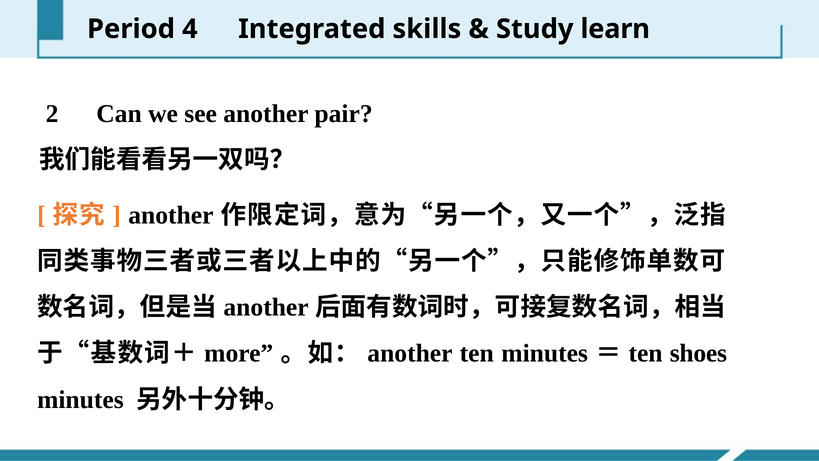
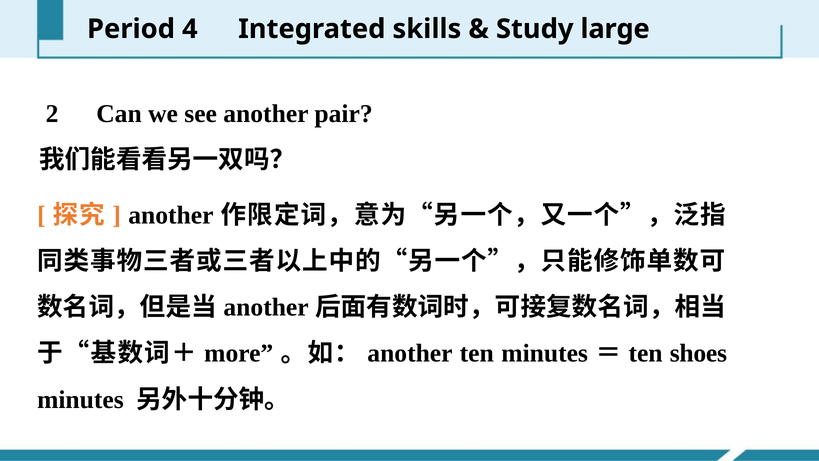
learn: learn -> large
